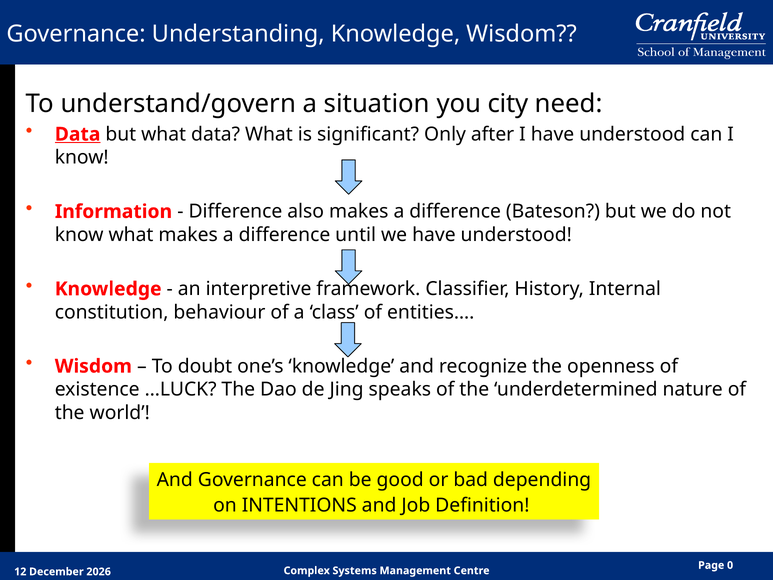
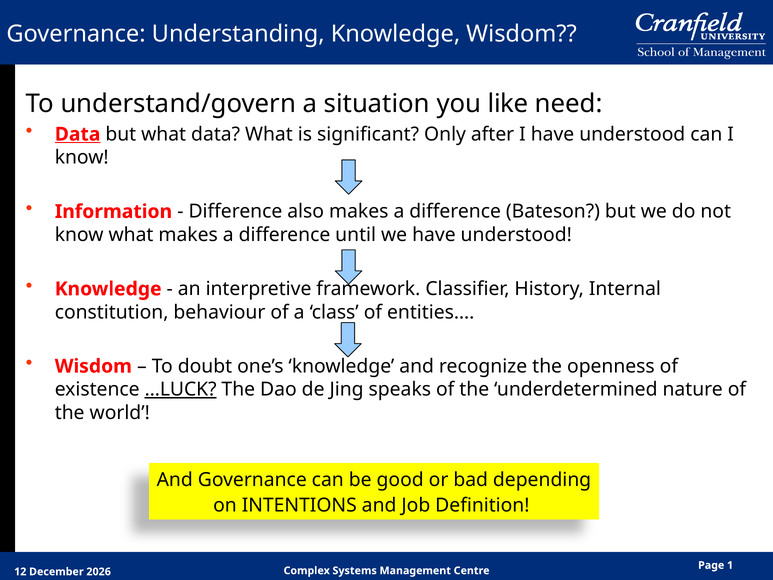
city: city -> like
…LUCK underline: none -> present
0: 0 -> 1
